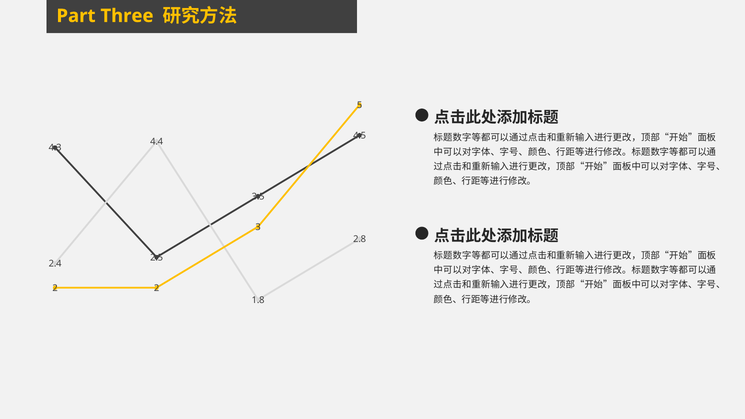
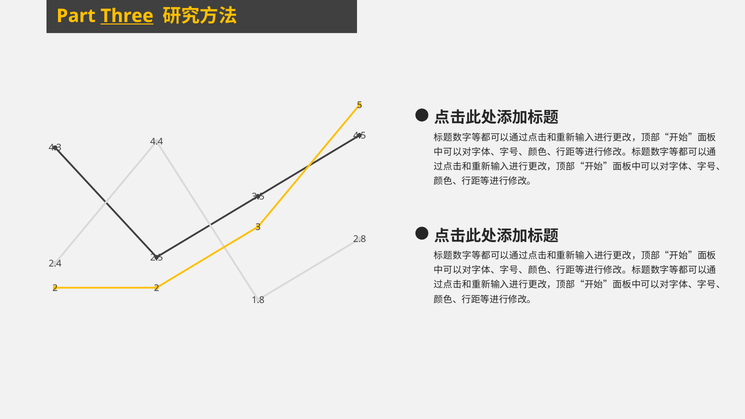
Three underline: none -> present
